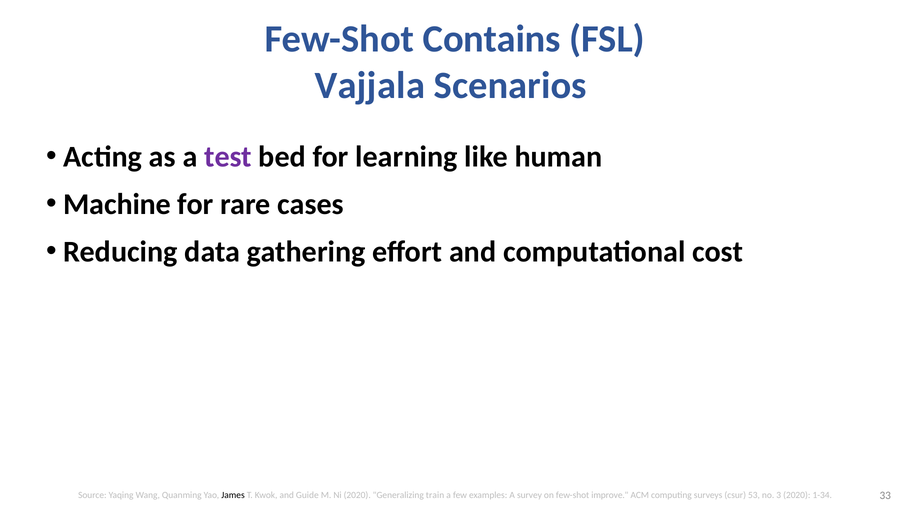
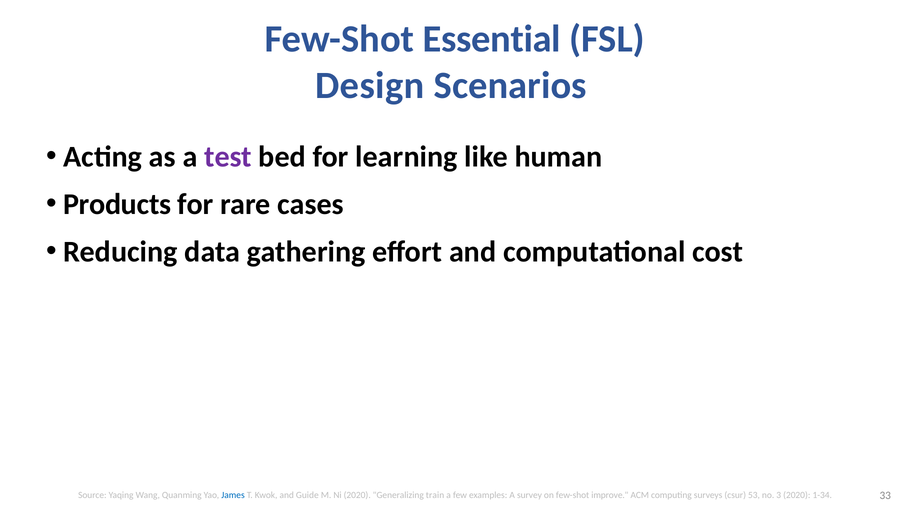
Contains: Contains -> Essential
Vajjala: Vajjala -> Design
Machine: Machine -> Products
James colour: black -> blue
